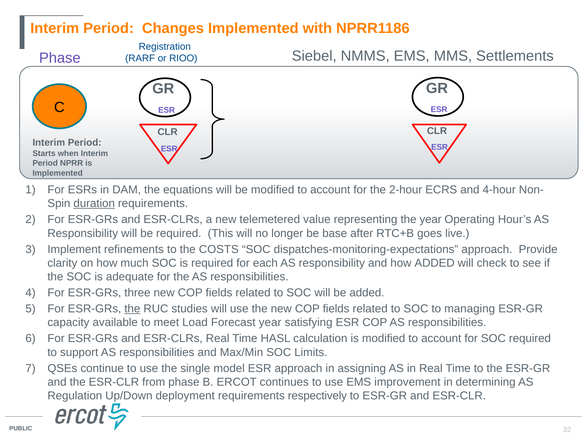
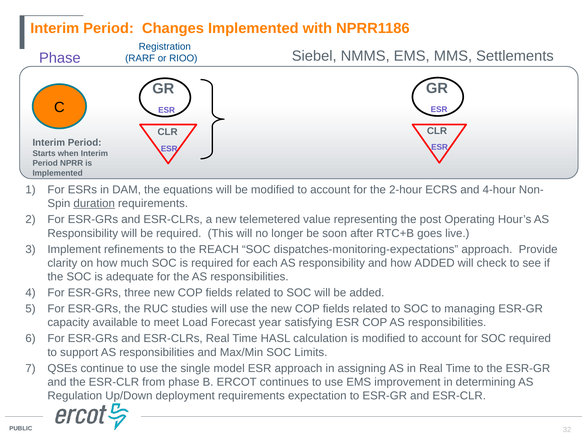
the year: year -> post
base: base -> soon
COSTS: COSTS -> REACH
the at (132, 309) underline: present -> none
respectively: respectively -> expectation
